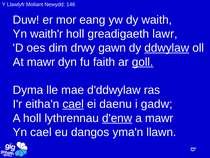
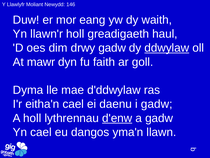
waith'r: waith'r -> llawn'r
lawr: lawr -> haul
drwy gawn: gawn -> gadw
goll underline: present -> none
cael at (73, 104) underline: present -> none
a mawr: mawr -> gadw
